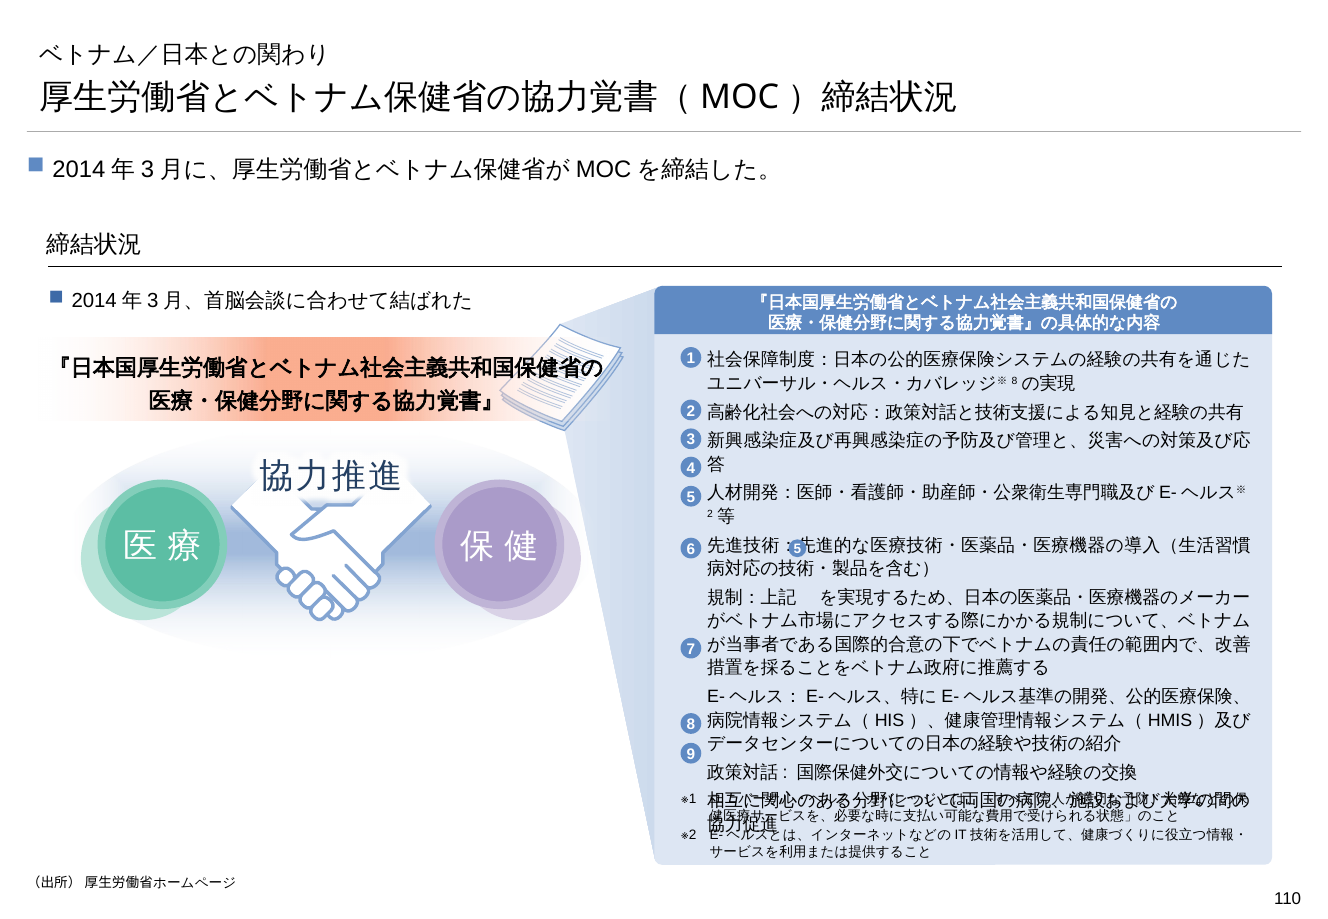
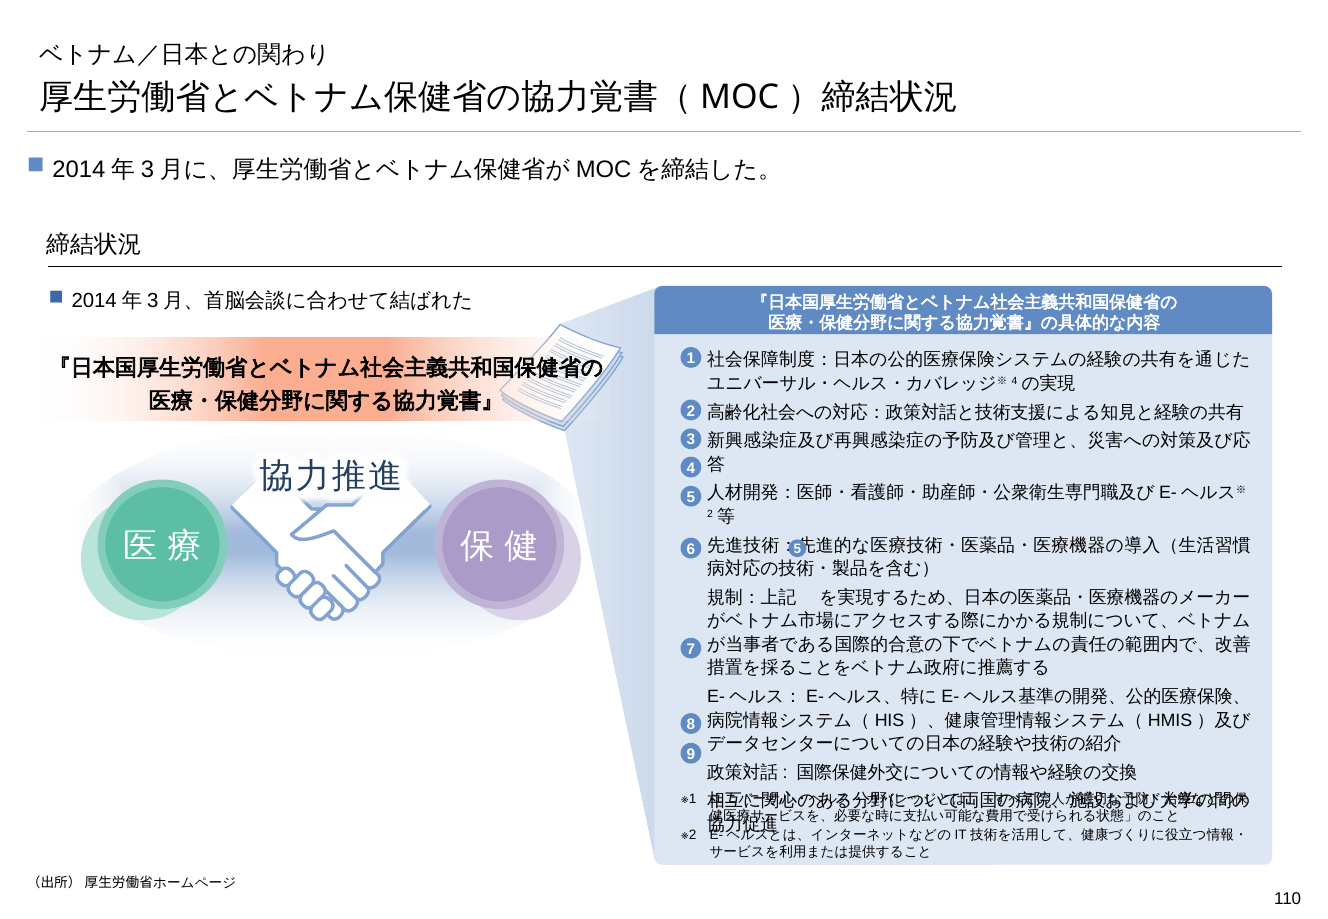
8 at (1014, 381): 8 -> 4
